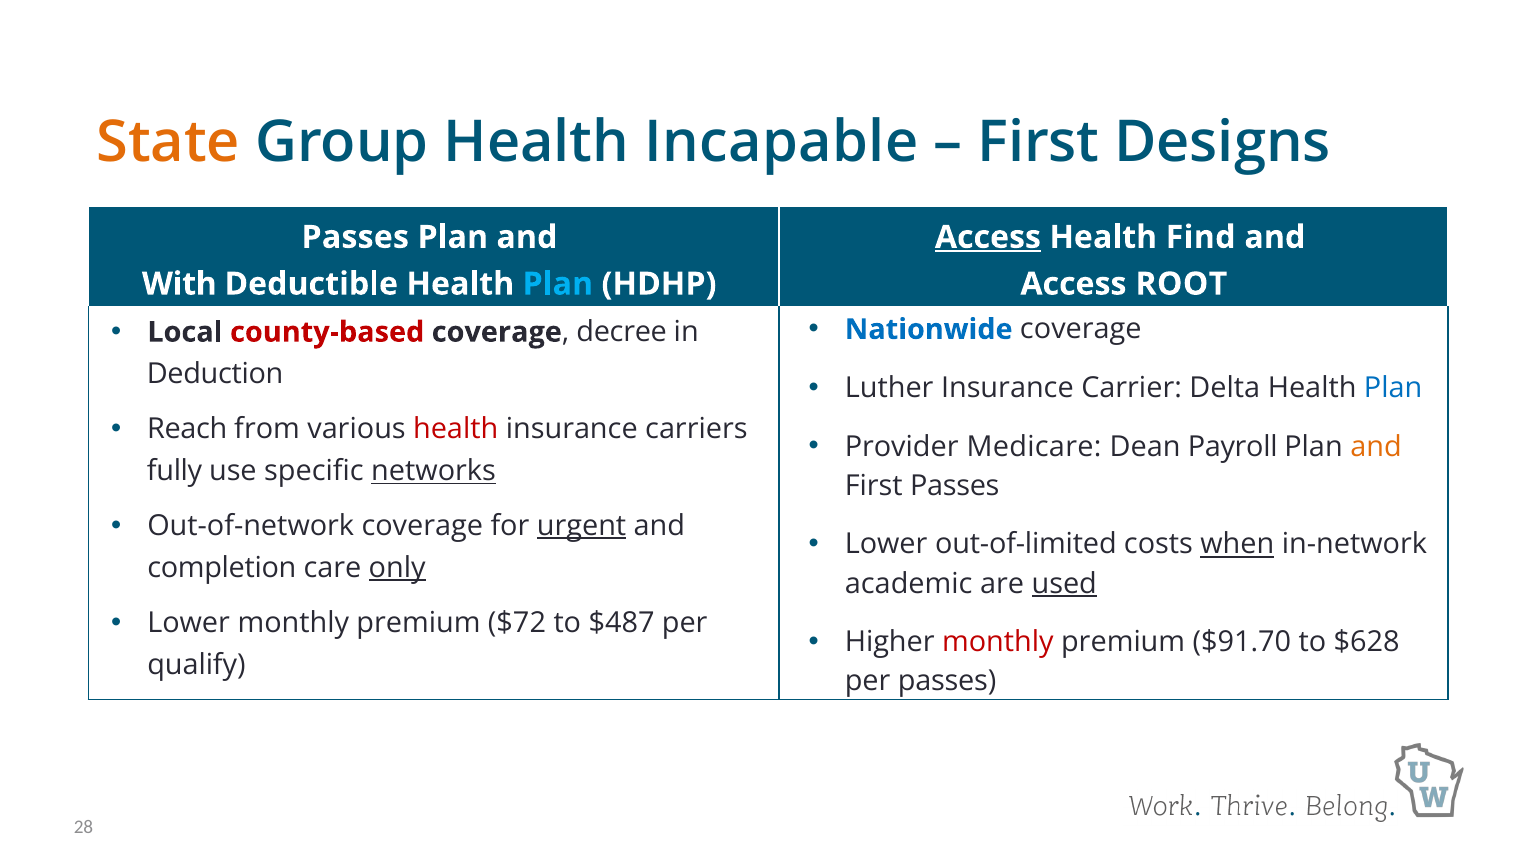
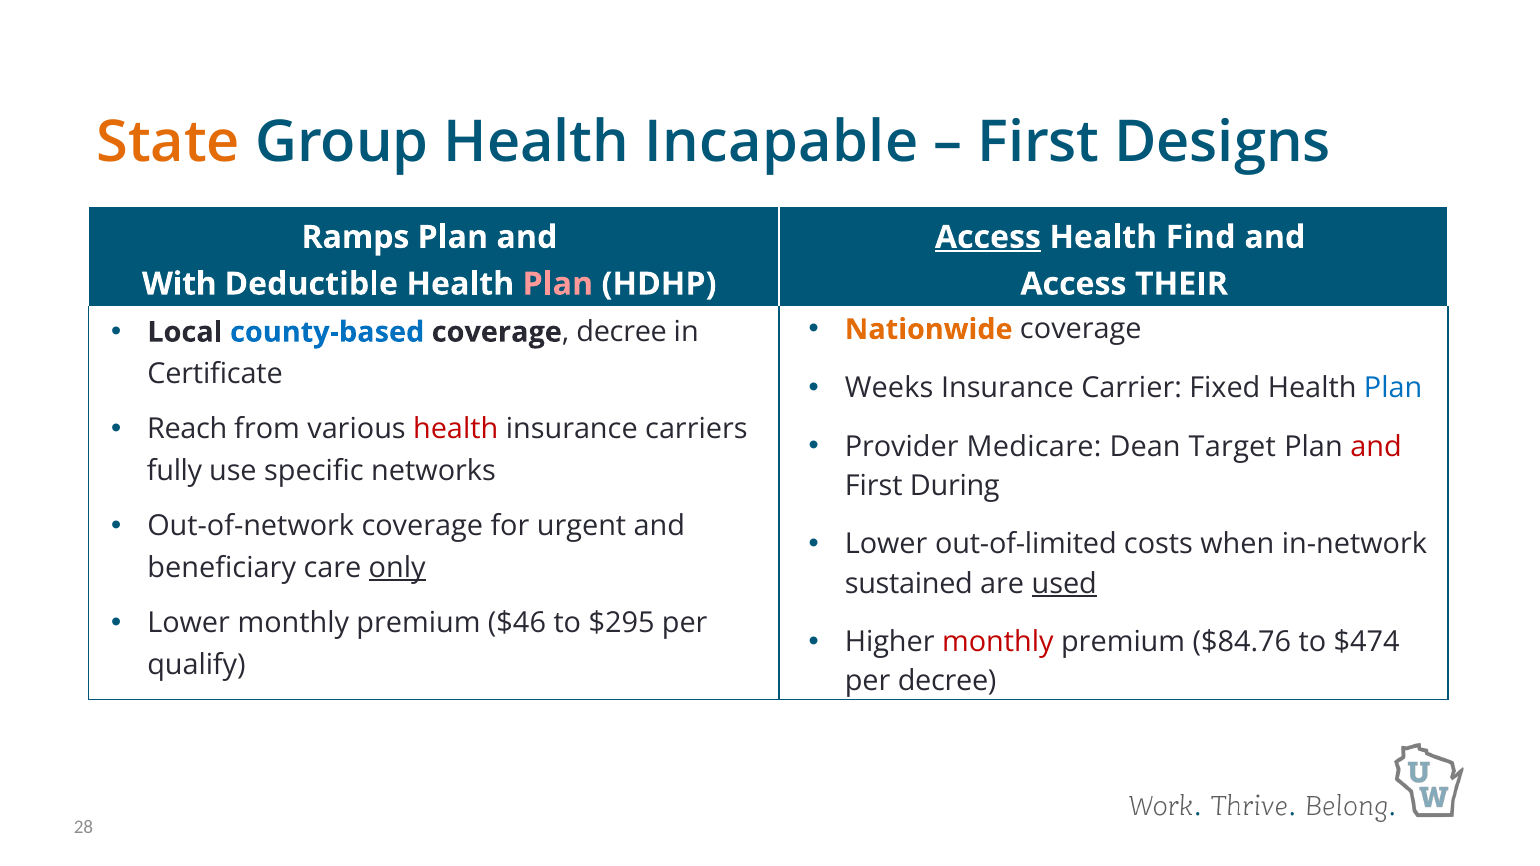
Passes at (355, 237): Passes -> Ramps
Plan at (558, 284) colour: light blue -> pink
ROOT: ROOT -> THEIR
Nationwide colour: blue -> orange
county-based colour: red -> blue
Deduction: Deduction -> Certificate
Luther: Luther -> Weeks
Delta: Delta -> Fixed
Payroll: Payroll -> Target
and at (1376, 447) colour: orange -> red
networks underline: present -> none
First Passes: Passes -> During
urgent underline: present -> none
when underline: present -> none
completion: completion -> beneficiary
academic: academic -> sustained
$72: $72 -> $46
$487: $487 -> $295
$91.70: $91.70 -> $84.76
$628: $628 -> $474
per passes: passes -> decree
